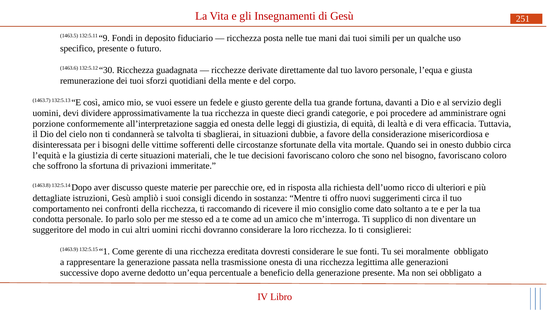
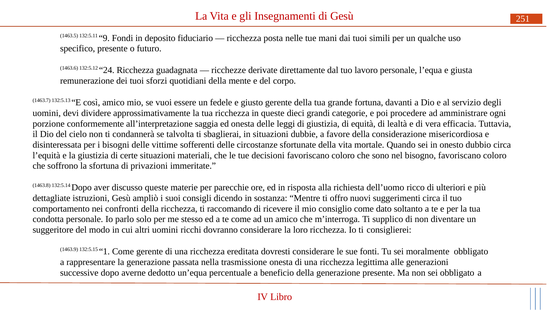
30: 30 -> 24
